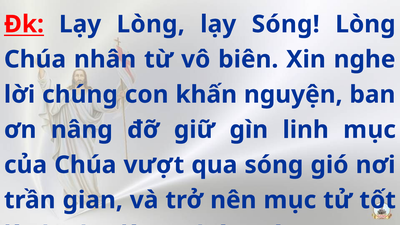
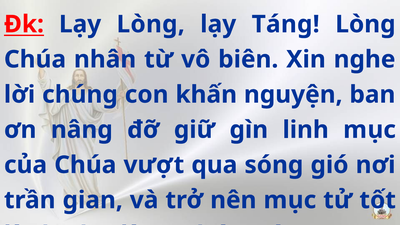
lạy Sóng: Sóng -> Táng
